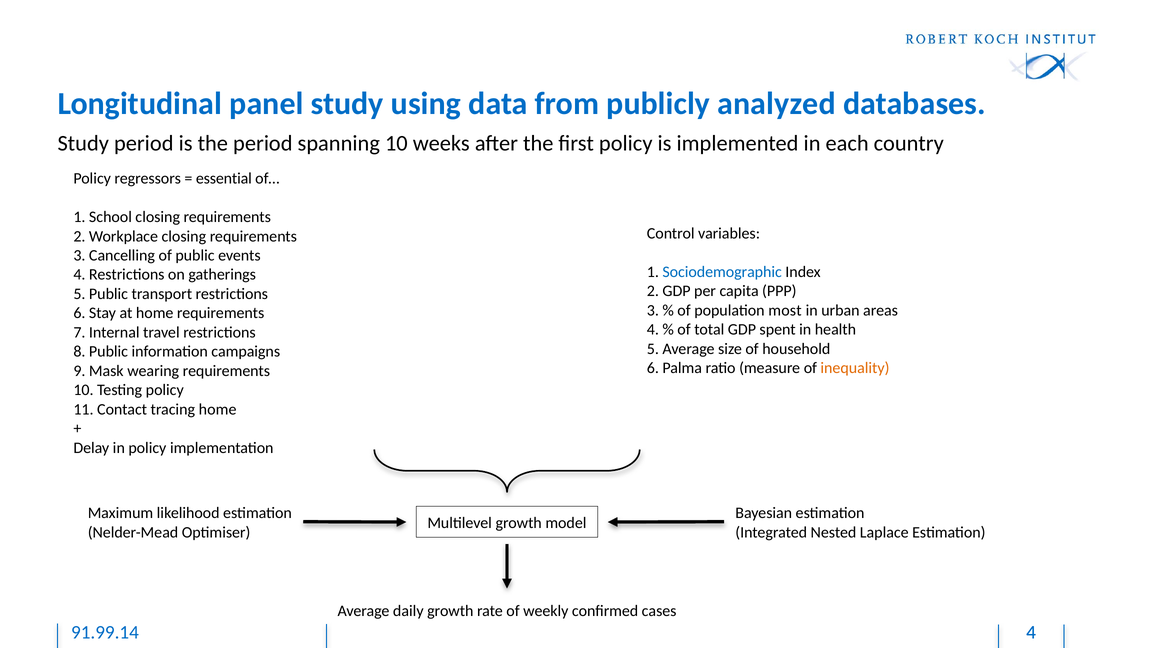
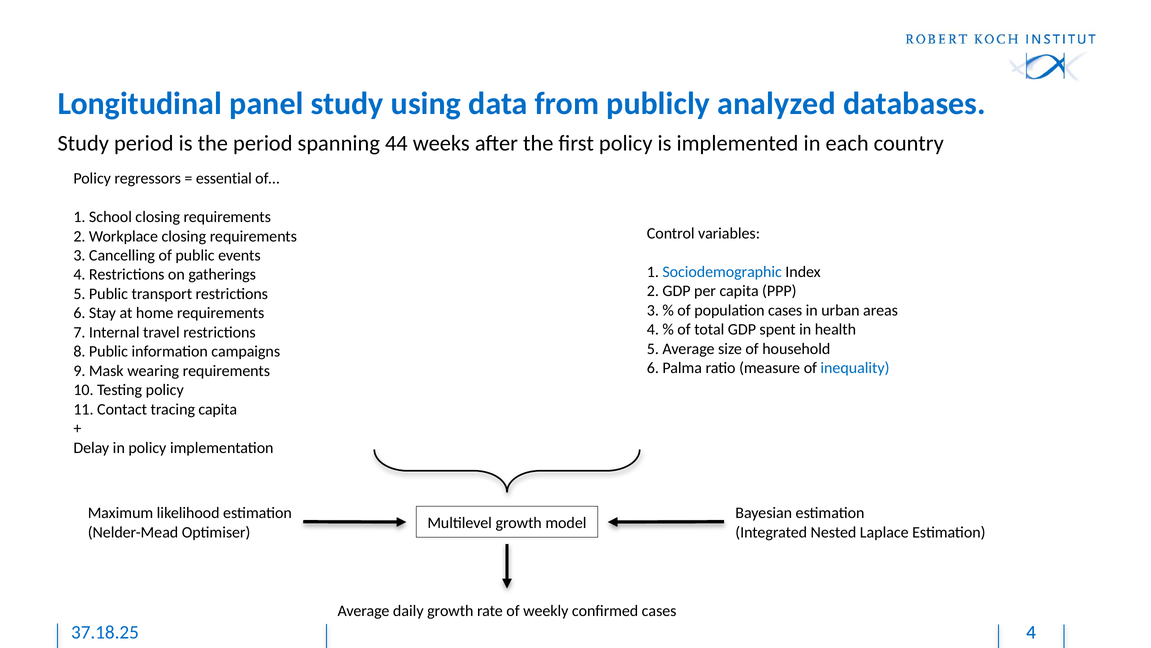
spanning 10: 10 -> 44
population most: most -> cases
inequality colour: orange -> blue
tracing home: home -> capita
91.99.14: 91.99.14 -> 37.18.25
